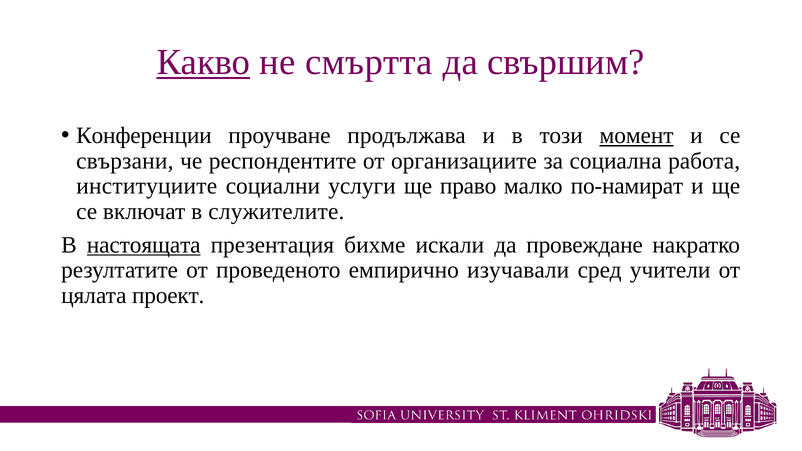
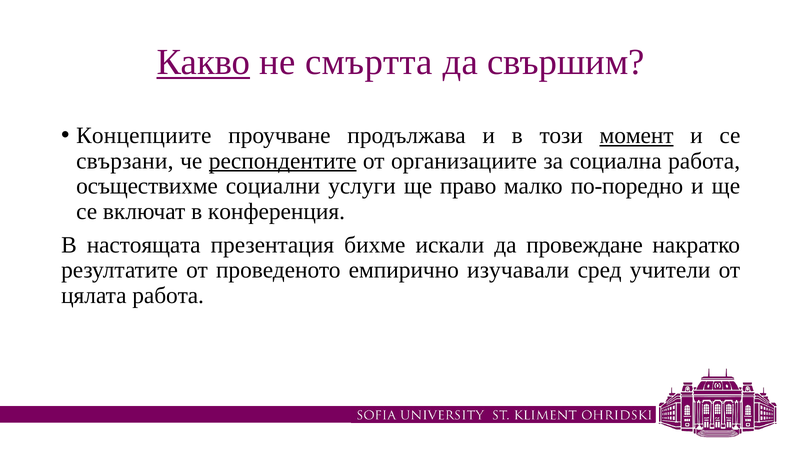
Конференции: Конференции -> Концепциите
респондентите underline: none -> present
институциите: институциите -> осъществихме
по-намират: по-намират -> по-поредно
служителите: служителите -> конференция
настоящата underline: present -> none
цялата проект: проект -> работа
